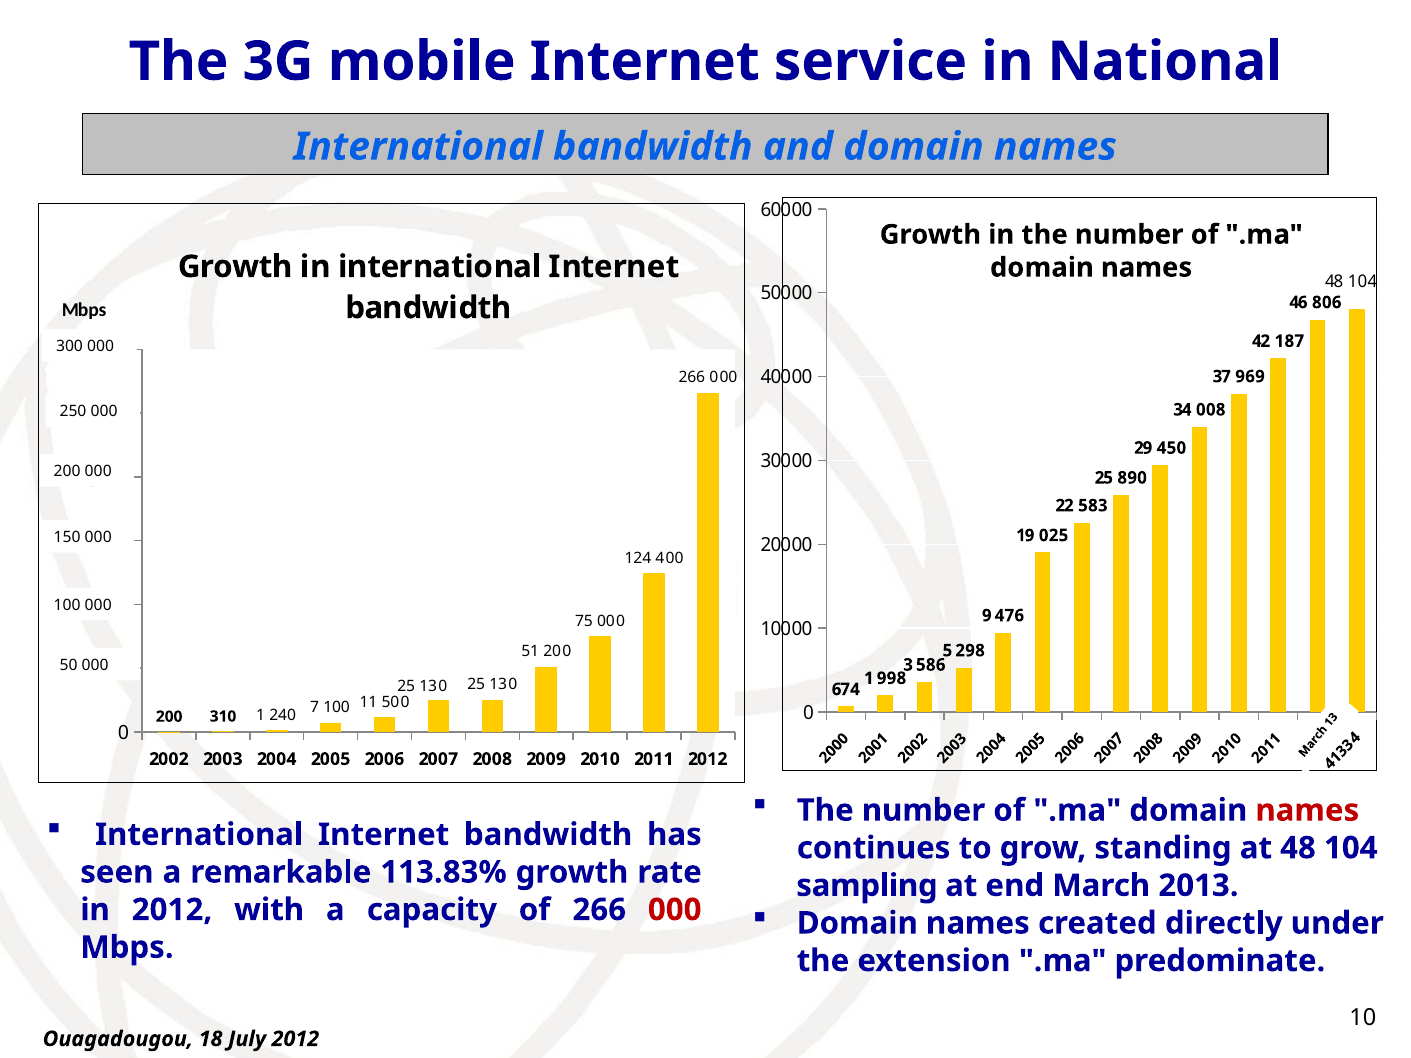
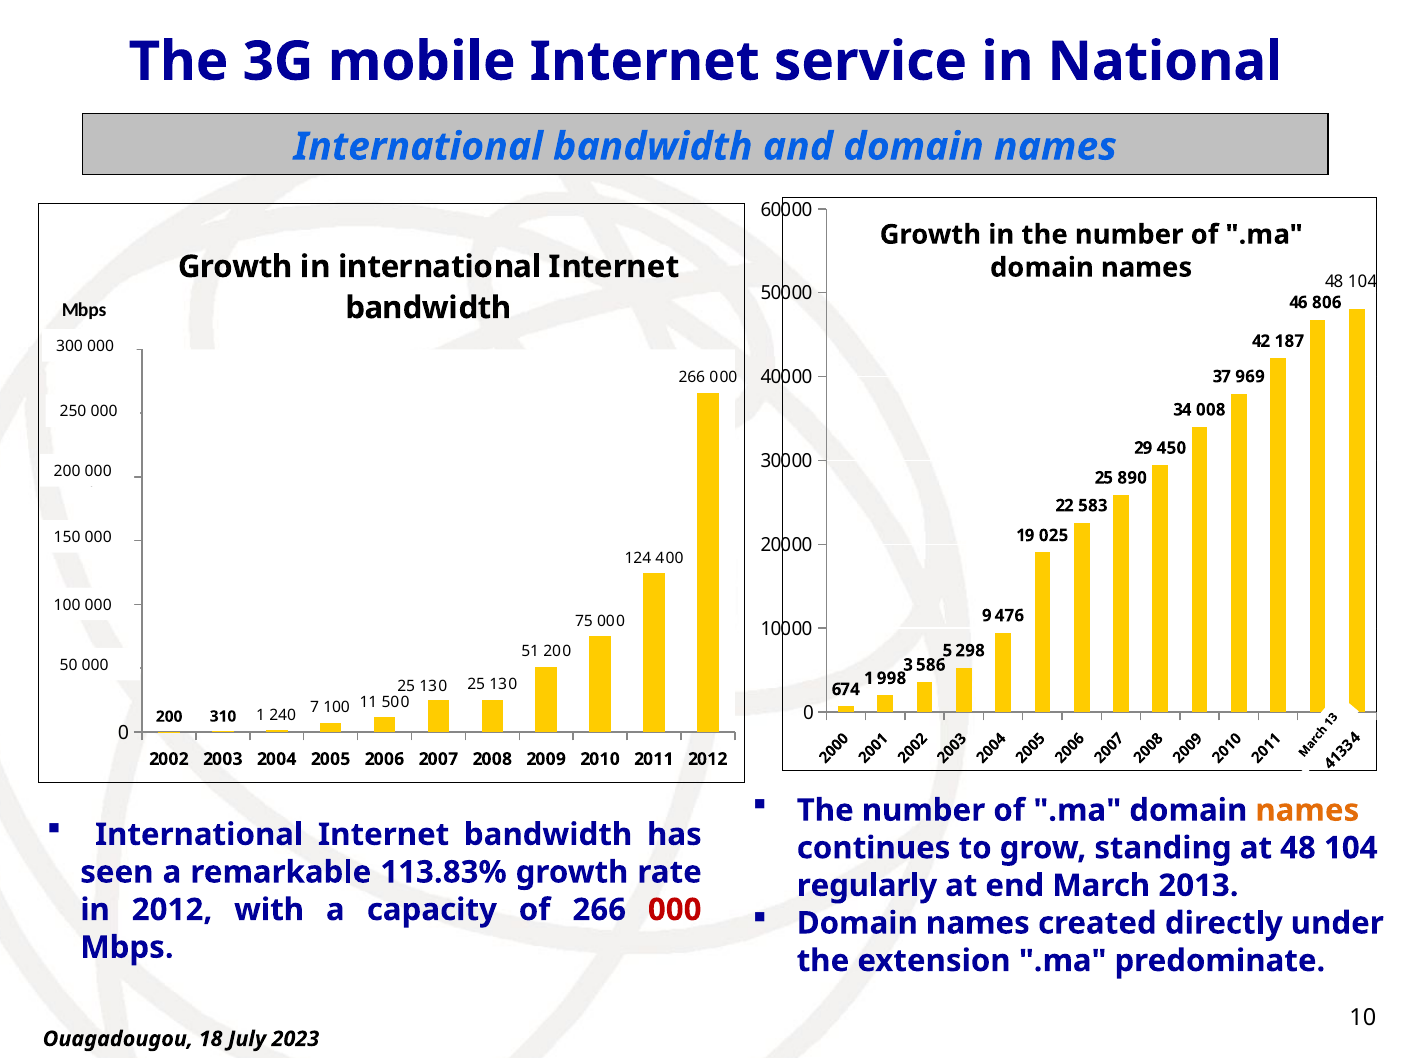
names at (1307, 811) colour: red -> orange
sampling: sampling -> regularly
July 2012: 2012 -> 2023
